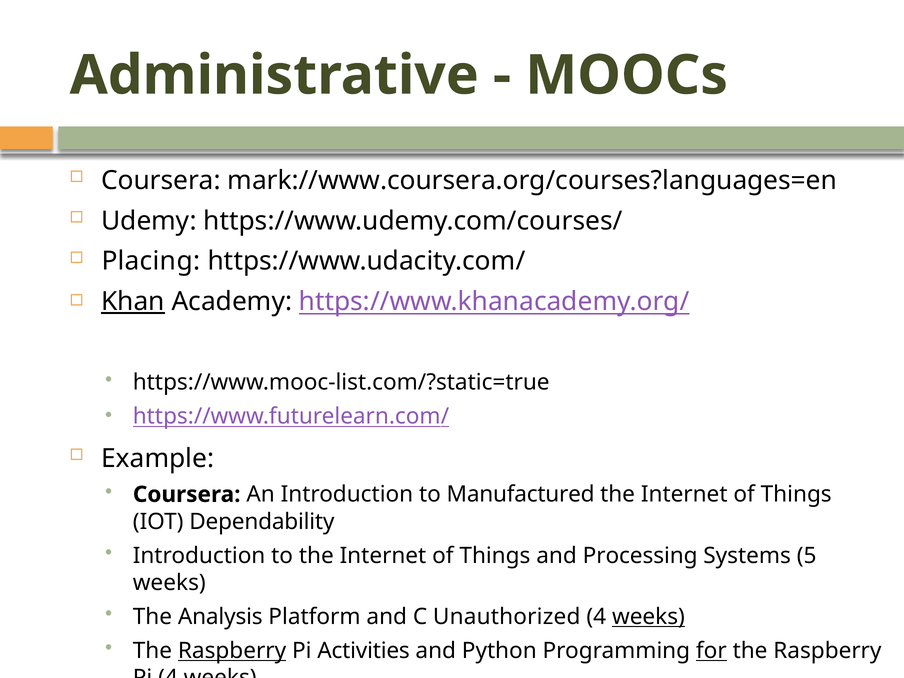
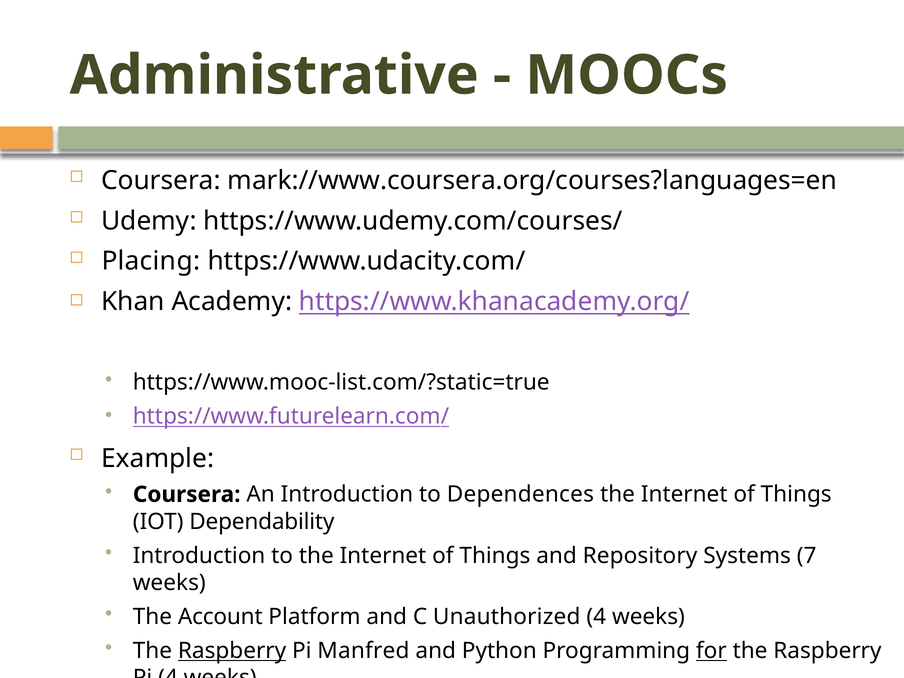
Khan underline: present -> none
Manufactured: Manufactured -> Dependences
Processing: Processing -> Repository
5: 5 -> 7
Analysis: Analysis -> Account
weeks at (648, 617) underline: present -> none
Activities: Activities -> Manfred
